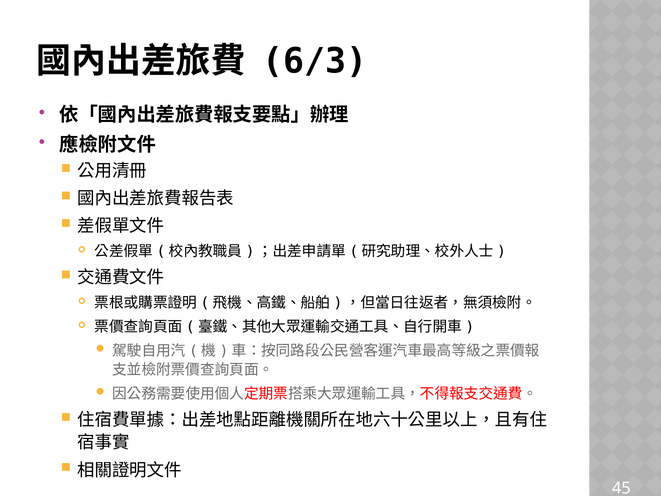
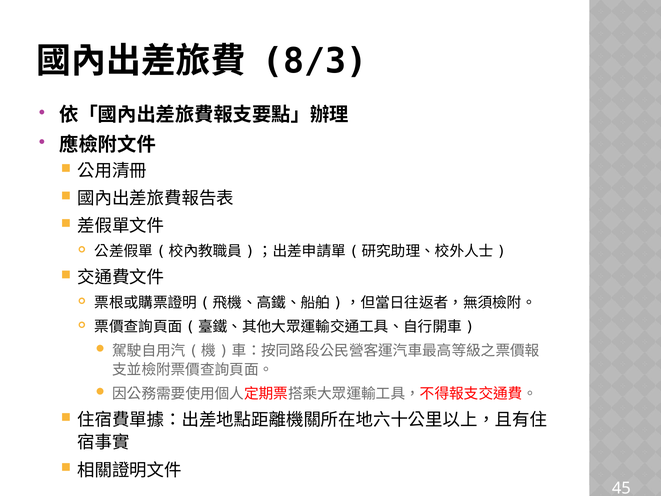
6/3: 6/3 -> 8/3
